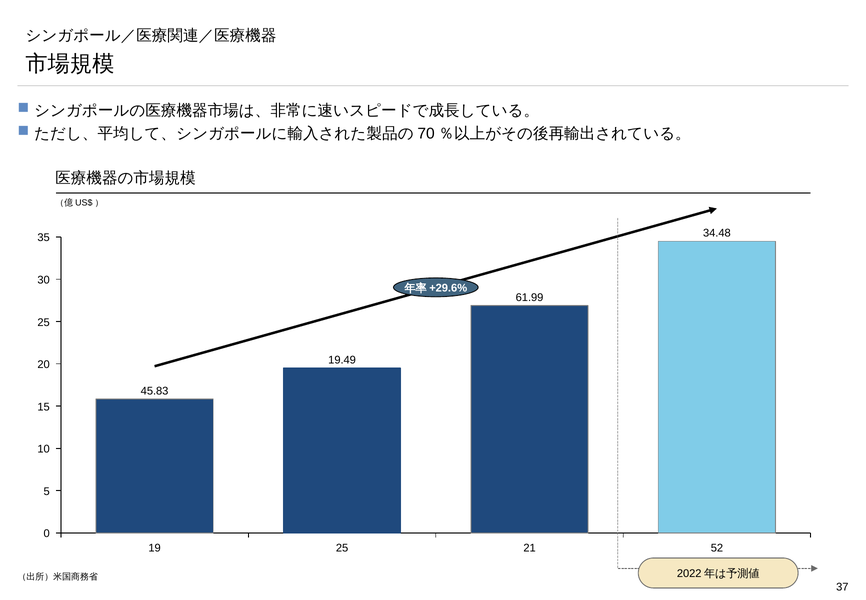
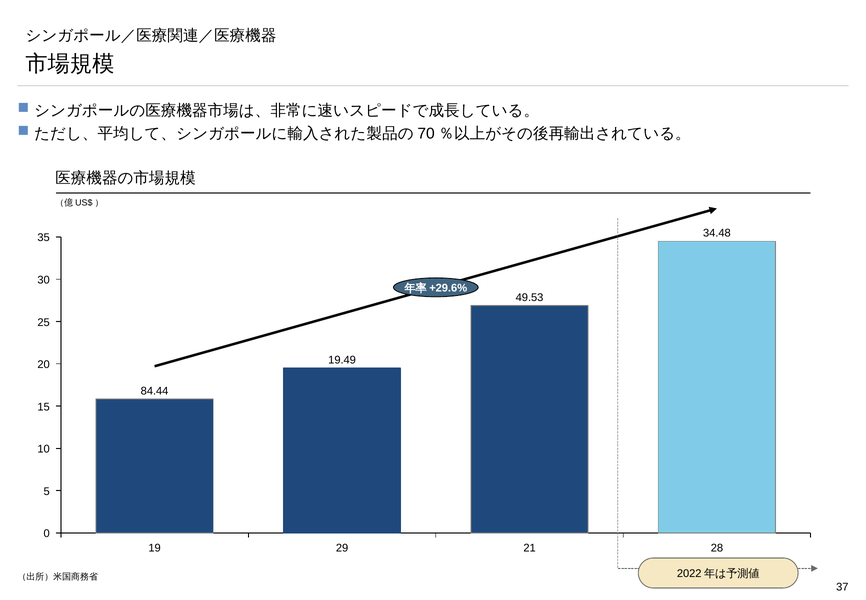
61.99: 61.99 -> 49.53
45.83: 45.83 -> 84.44
19 25: 25 -> 29
52: 52 -> 28
